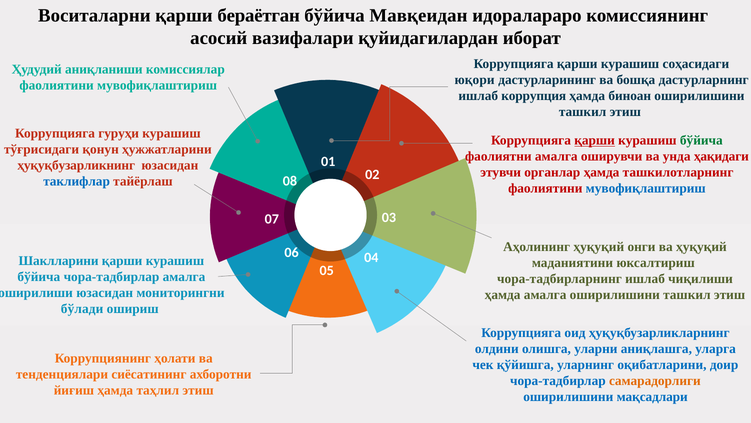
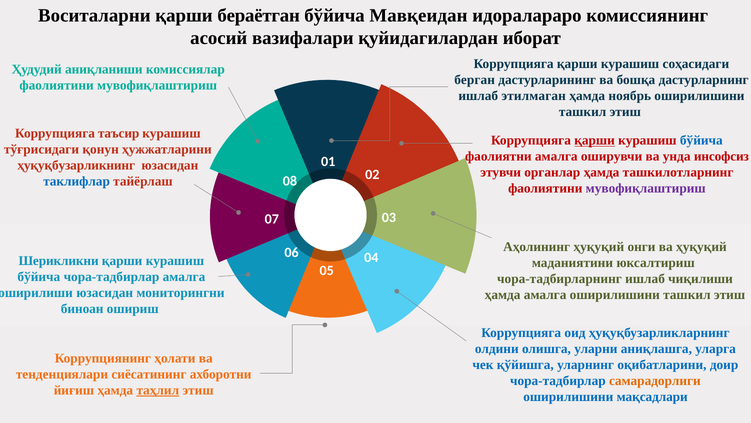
юқори: юқори -> берган
коррупция: коррупция -> этилмаган
биноан: биноан -> ноябрь
гуруҳи: гуруҳи -> таъсир
бўйича at (701, 140) colour: green -> blue
ҳақидаги: ҳақидаги -> инсофсиз
мувофиқлаштириш at (646, 188) colour: blue -> purple
Шаклларини: Шаклларини -> Шерикликни
бўлади: бўлади -> биноан
таҳлил underline: none -> present
